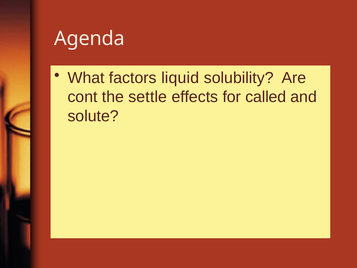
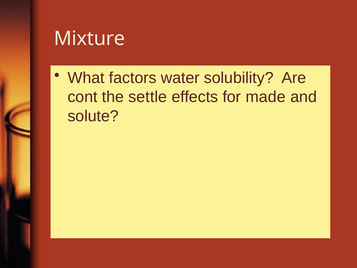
Agenda: Agenda -> Mixture
liquid: liquid -> water
called: called -> made
